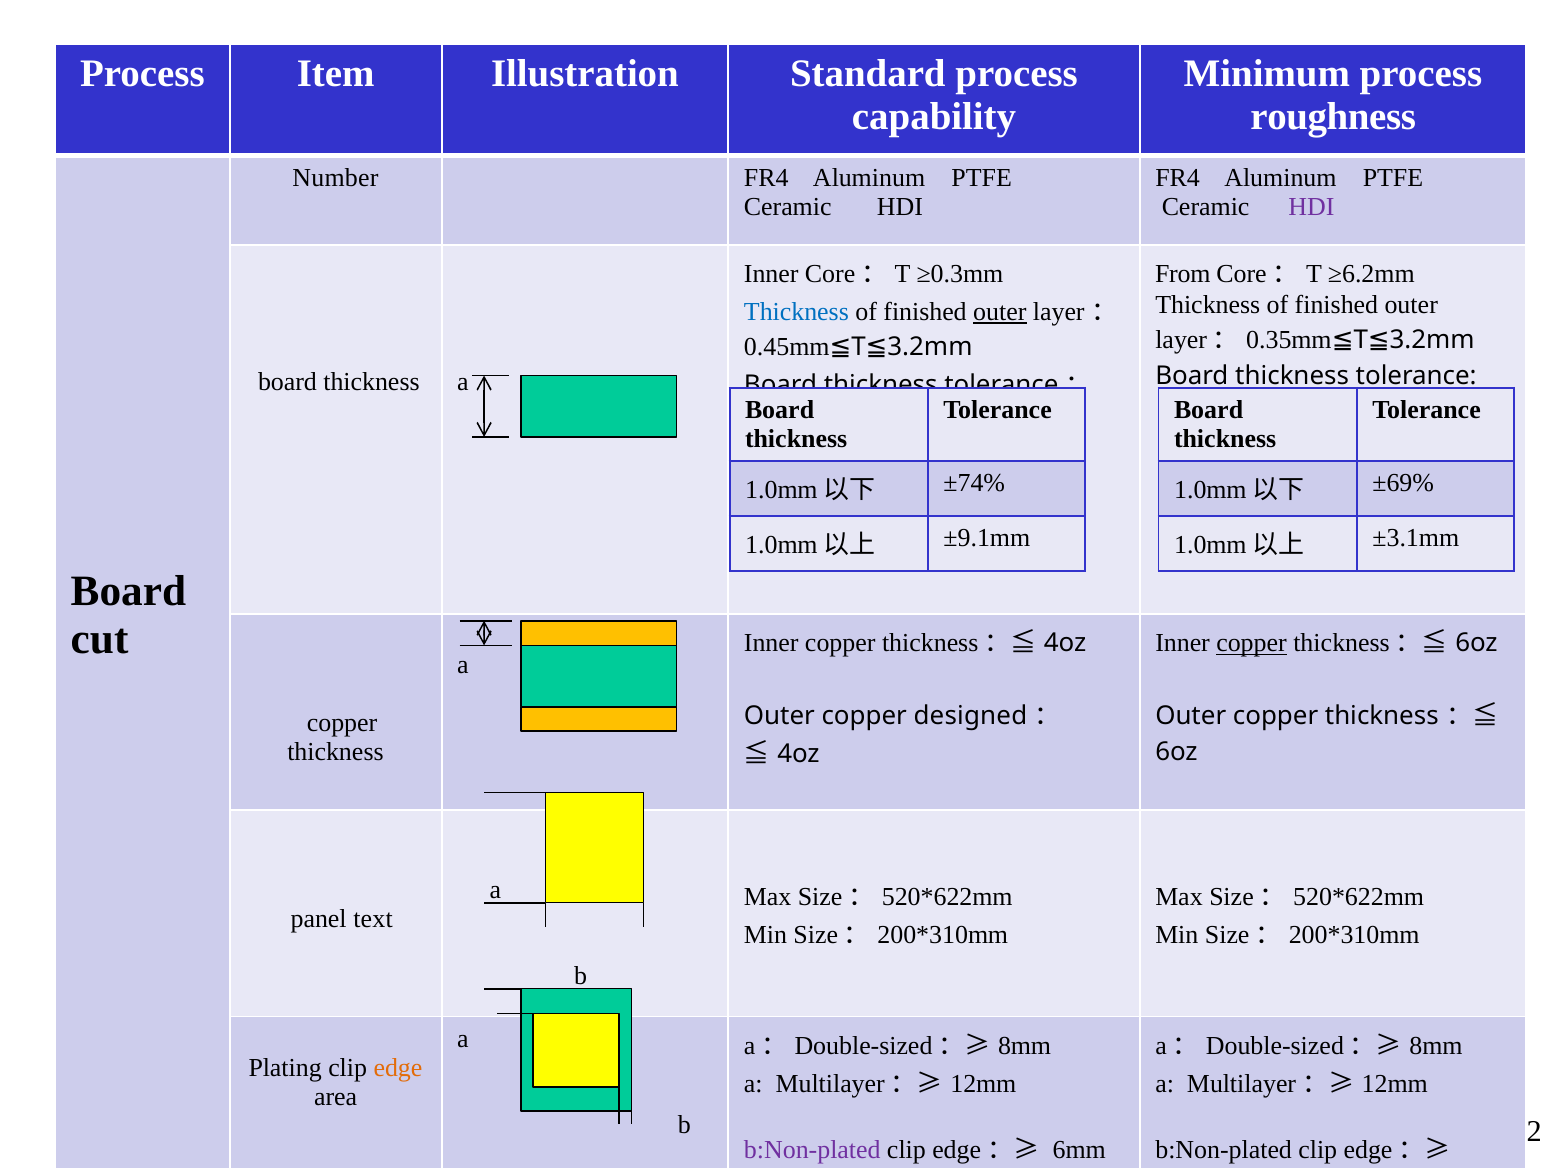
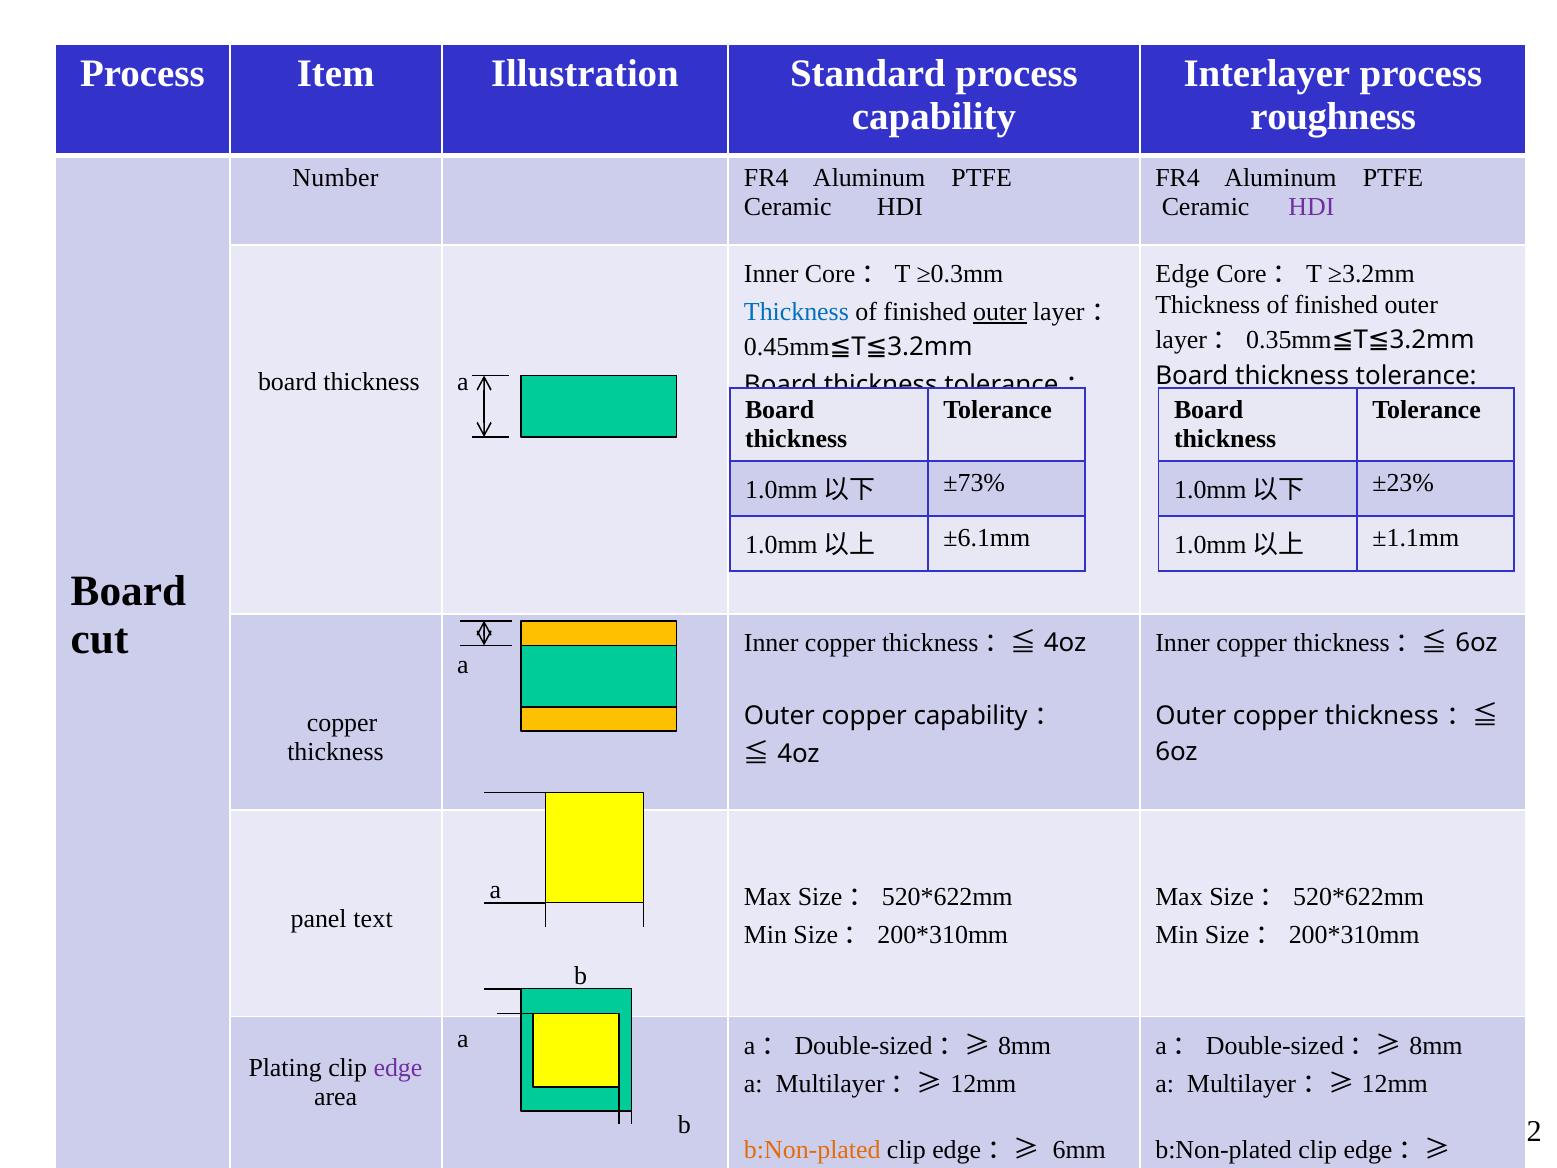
Minimum: Minimum -> Interlayer
From at (1183, 274): From -> Edge
≥6.2mm: ≥6.2mm -> ≥3.2mm
±74%: ±74% -> ±73%
±69%: ±69% -> ±23%
±9.1mm: ±9.1mm -> ±6.1mm
±3.1mm: ±3.1mm -> ±1.1mm
copper at (1252, 643) underline: present -> none
copper designed: designed -> capability
edge at (398, 1067) colour: orange -> purple
b:Non-plated at (812, 1150) colour: purple -> orange
